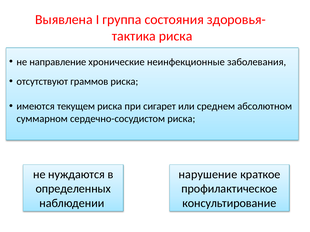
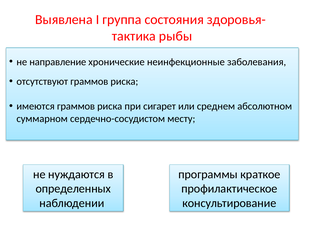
тактика риска: риска -> рыбы
имеются текущем: текущем -> граммов
сердечно-сосудистом риска: риска -> месту
нарушение: нарушение -> программы
